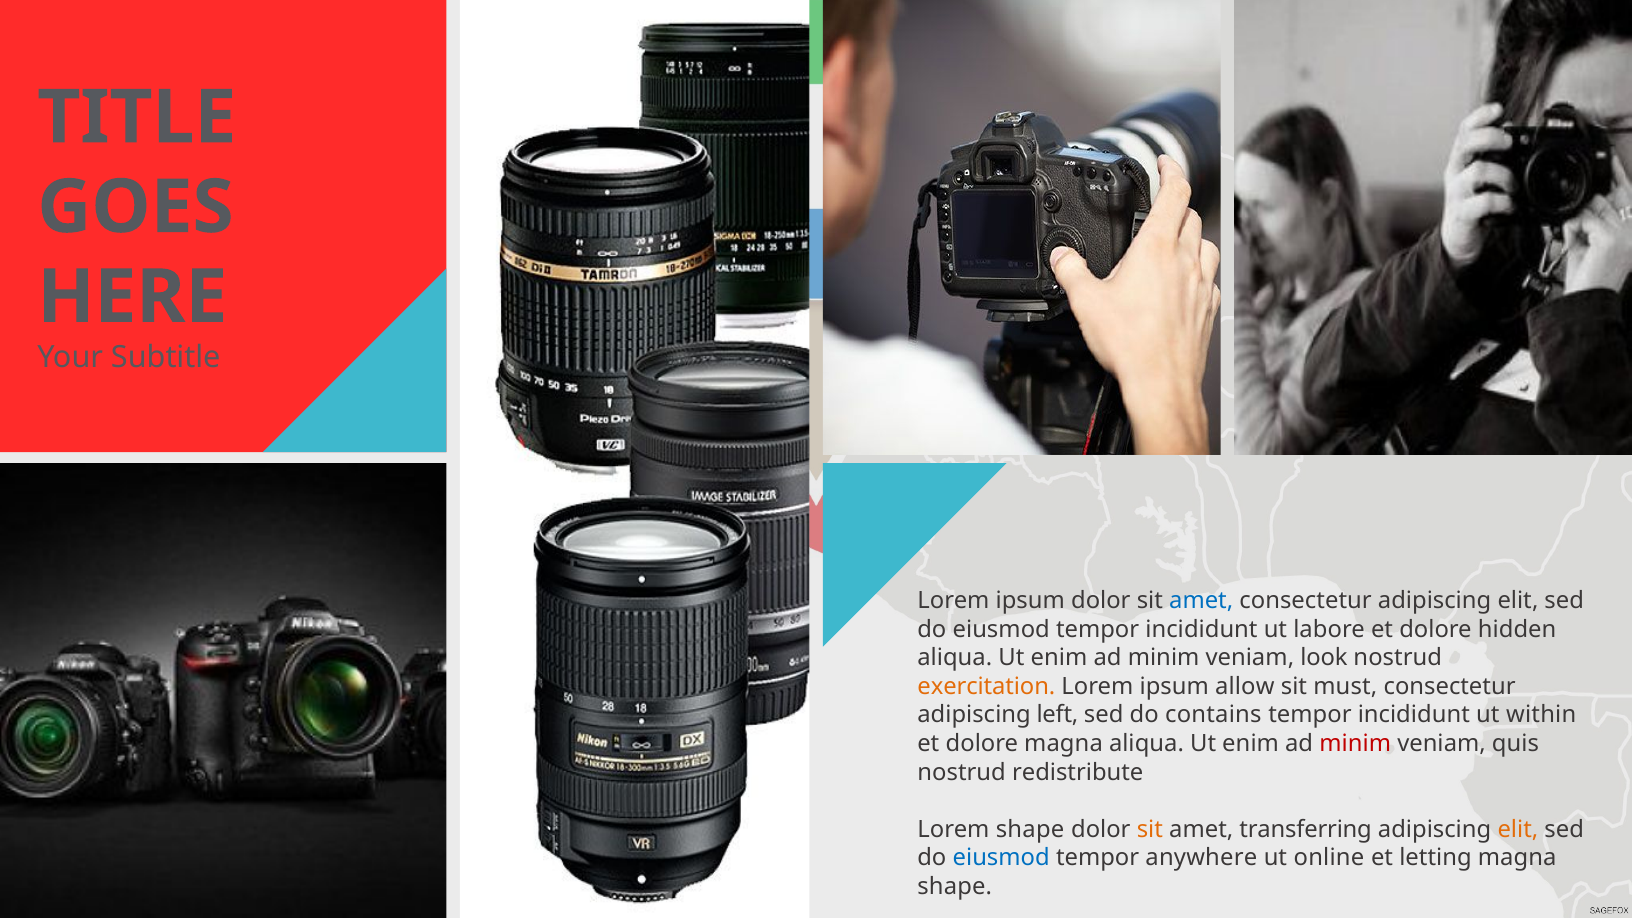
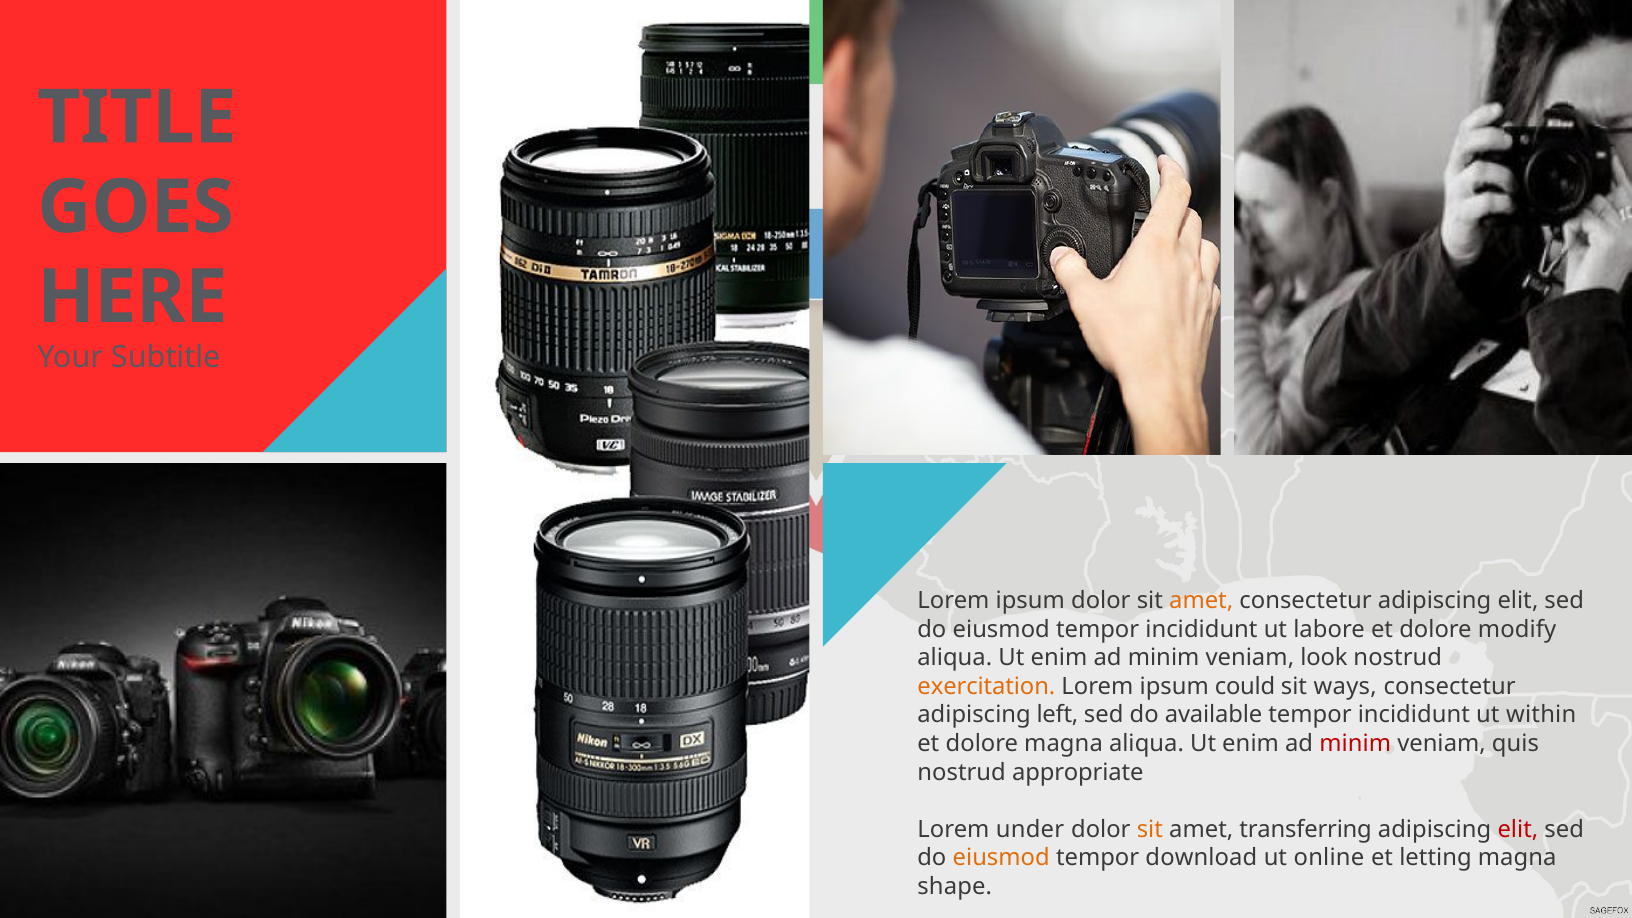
amet at (1201, 601) colour: blue -> orange
hidden: hidden -> modify
allow: allow -> could
must: must -> ways
contains: contains -> available
redistribute: redistribute -> appropriate
Lorem shape: shape -> under
elit at (1518, 829) colour: orange -> red
eiusmod at (1001, 858) colour: blue -> orange
anywhere: anywhere -> download
